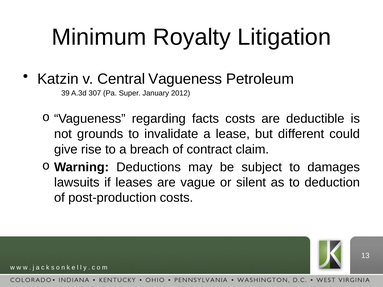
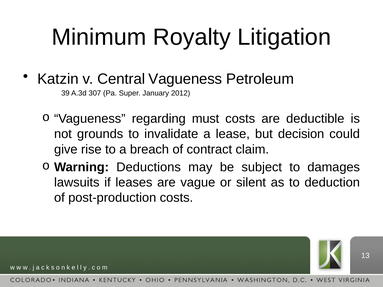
facts: facts -> must
different: different -> decision
